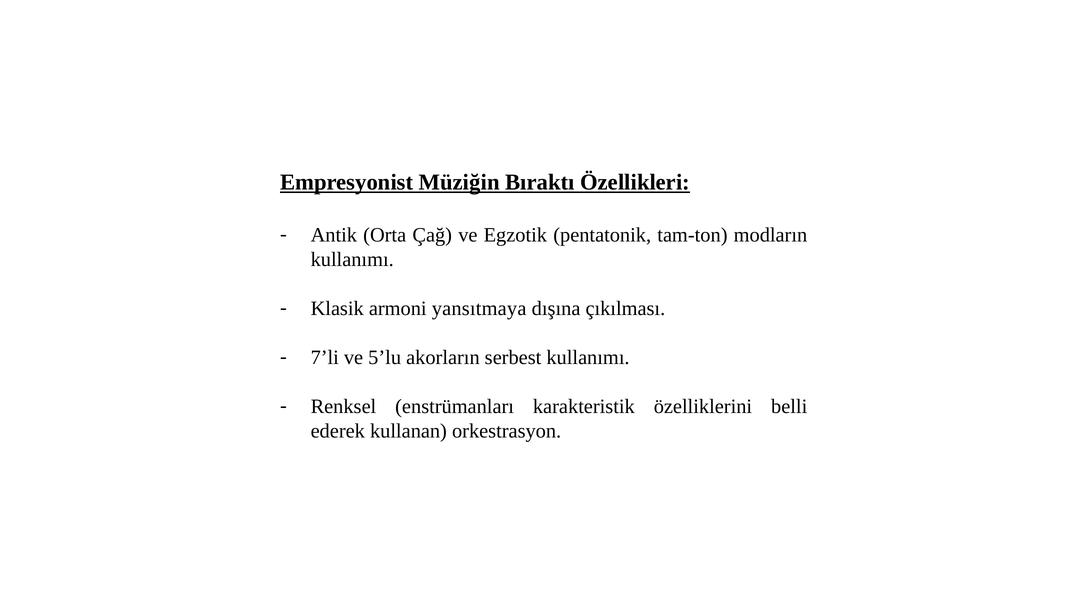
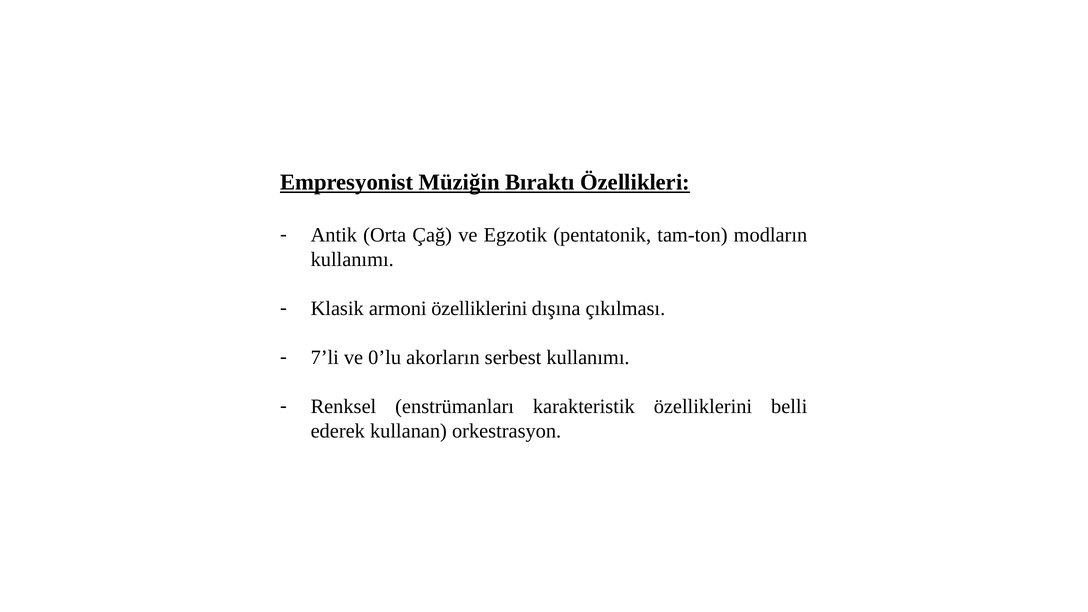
armoni yansıtmaya: yansıtmaya -> özelliklerini
5’lu: 5’lu -> 0’lu
